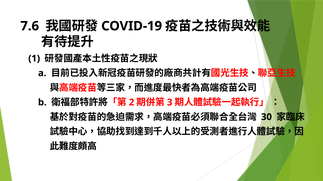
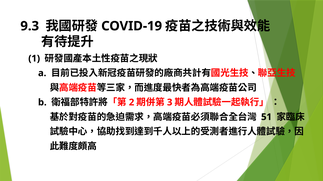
7.6: 7.6 -> 9.3
30: 30 -> 51
